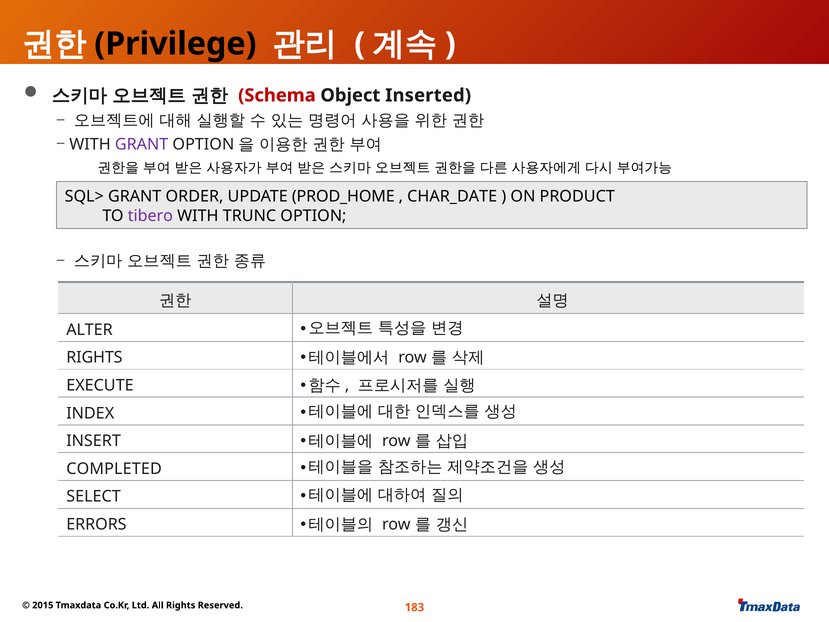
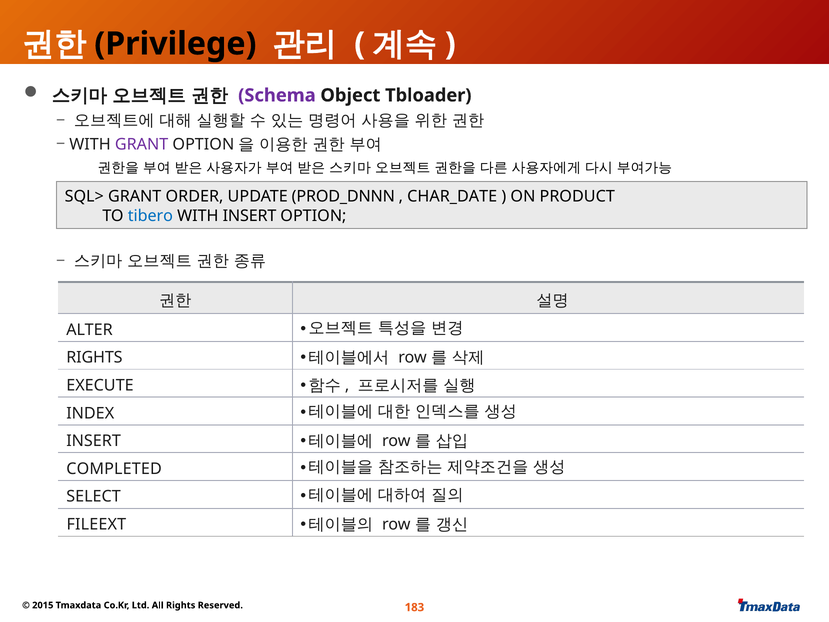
Schema colour: red -> purple
Inserted: Inserted -> Tbloader
PROD_HOME: PROD_HOME -> PROD_DNNN
tibero colour: purple -> blue
WITH TRUNC: TRUNC -> INSERT
ERRORS: ERRORS -> FILEEXT
